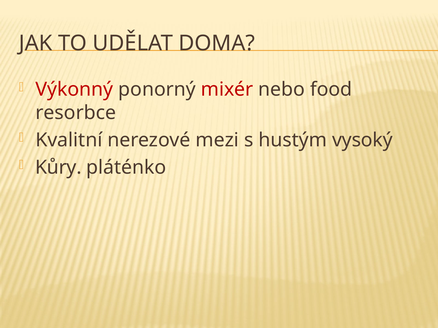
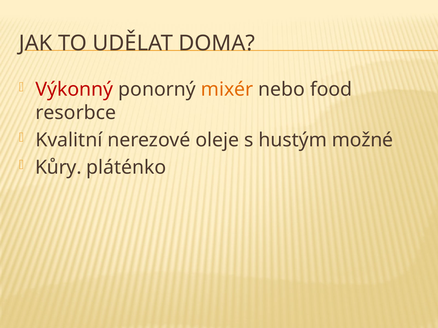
mixér colour: red -> orange
mezi: mezi -> oleje
vysoký: vysoký -> možné
